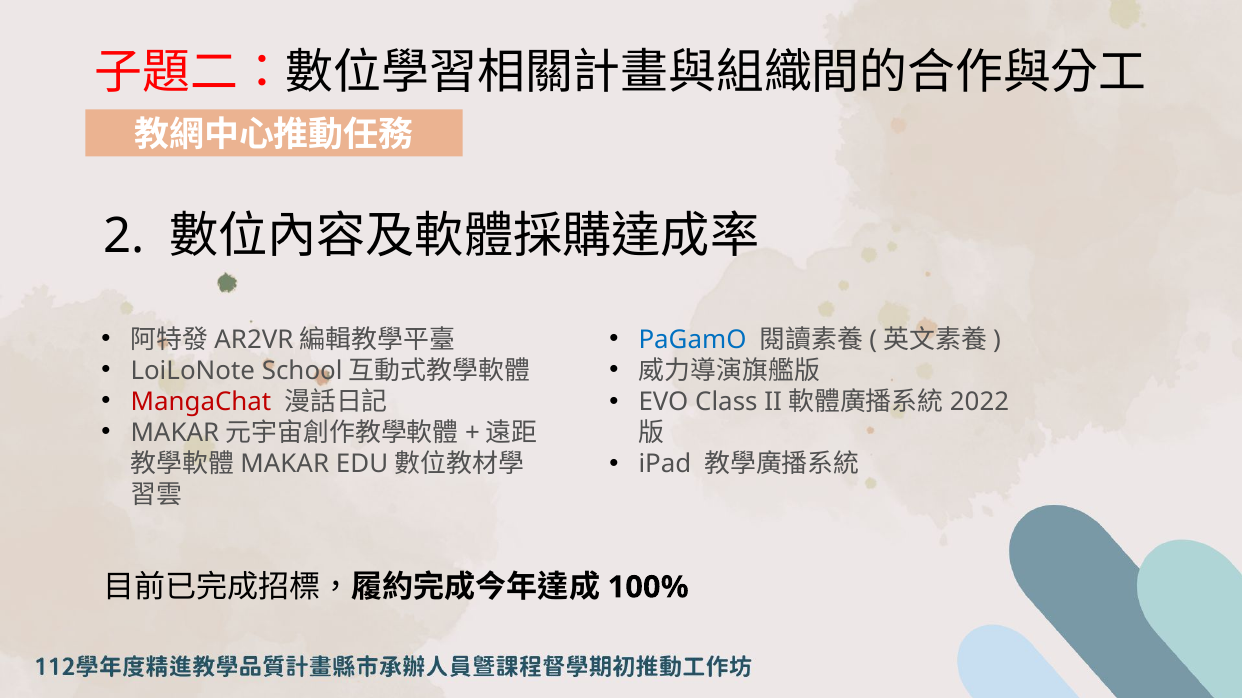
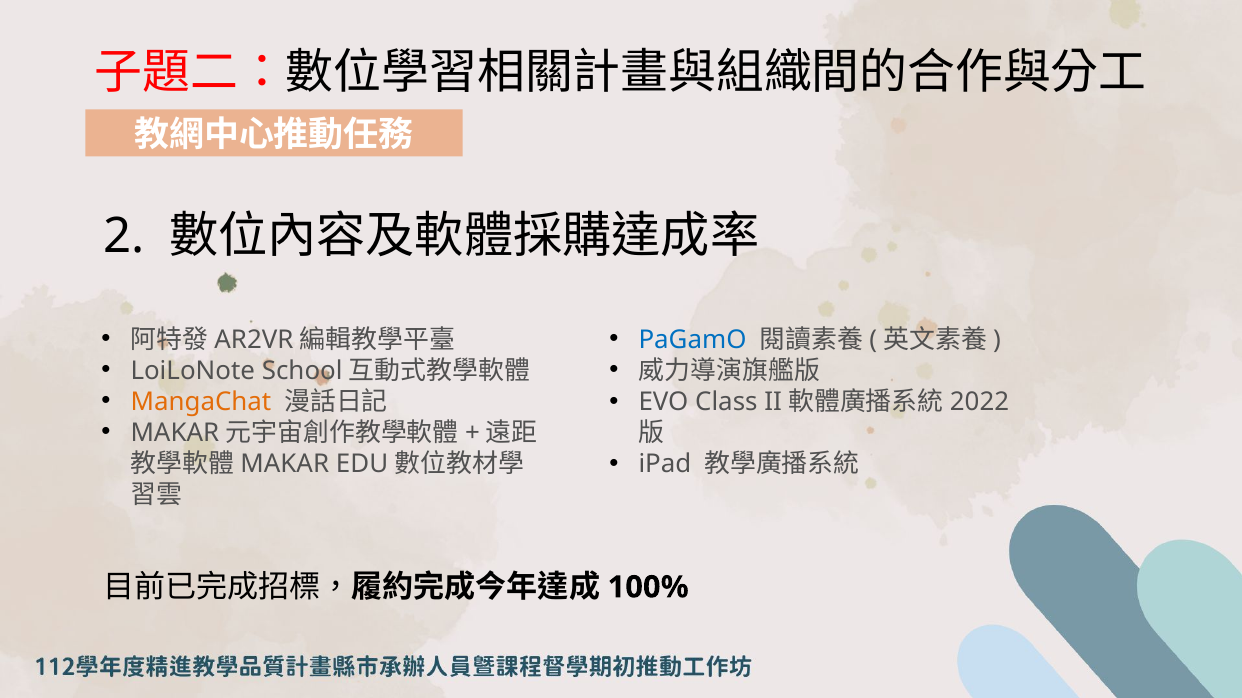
MangaChat colour: red -> orange
